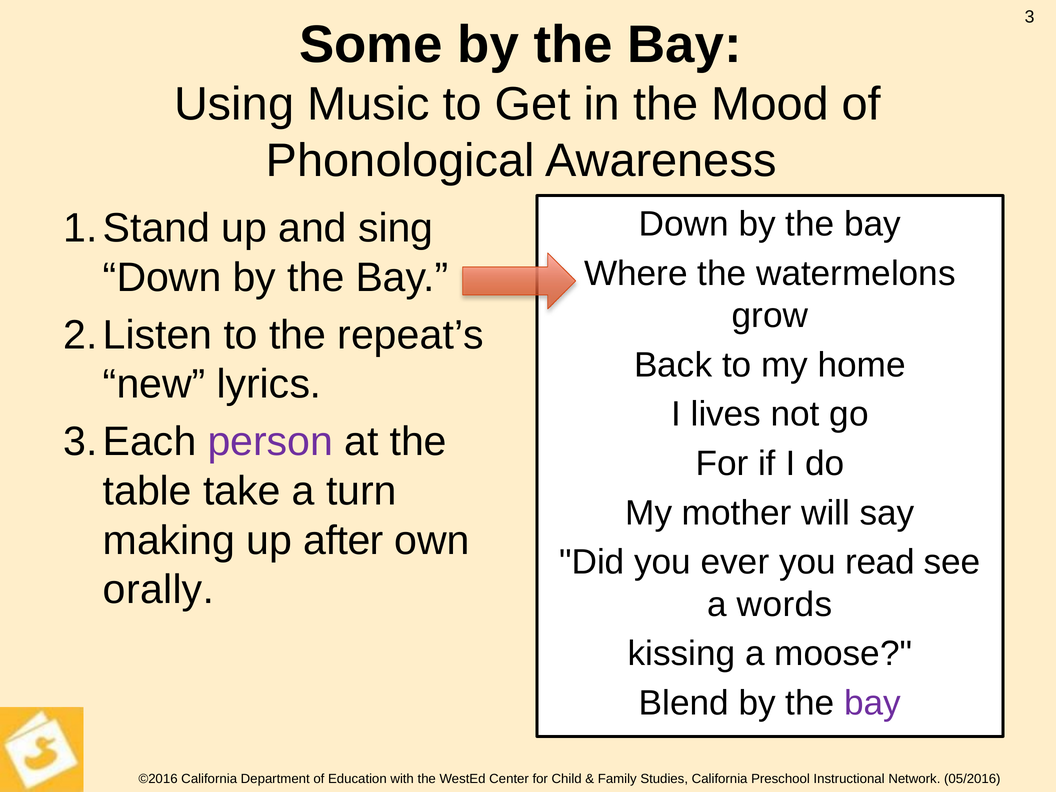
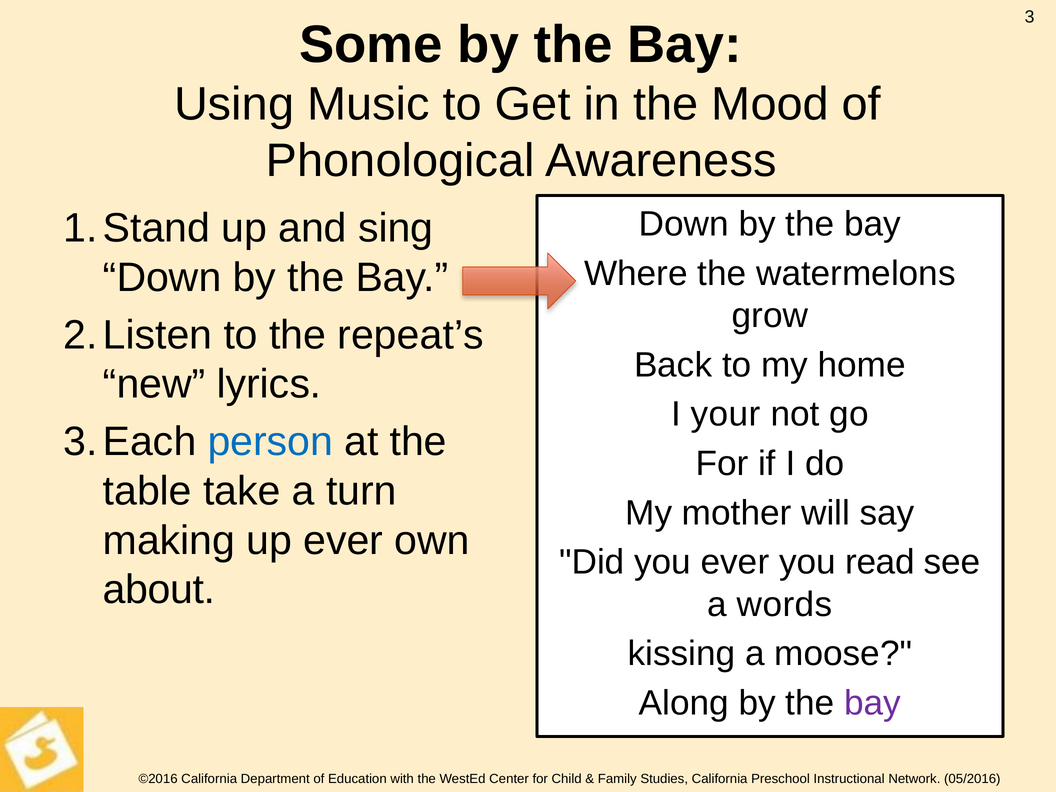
lives: lives -> your
person colour: purple -> blue
up after: after -> ever
orally: orally -> about
Blend: Blend -> Along
